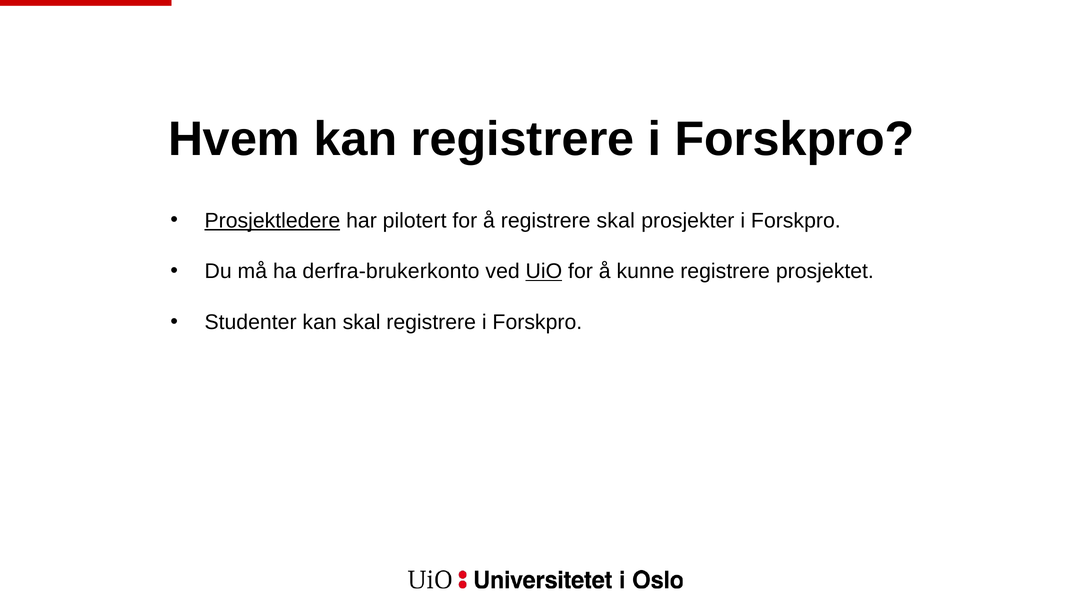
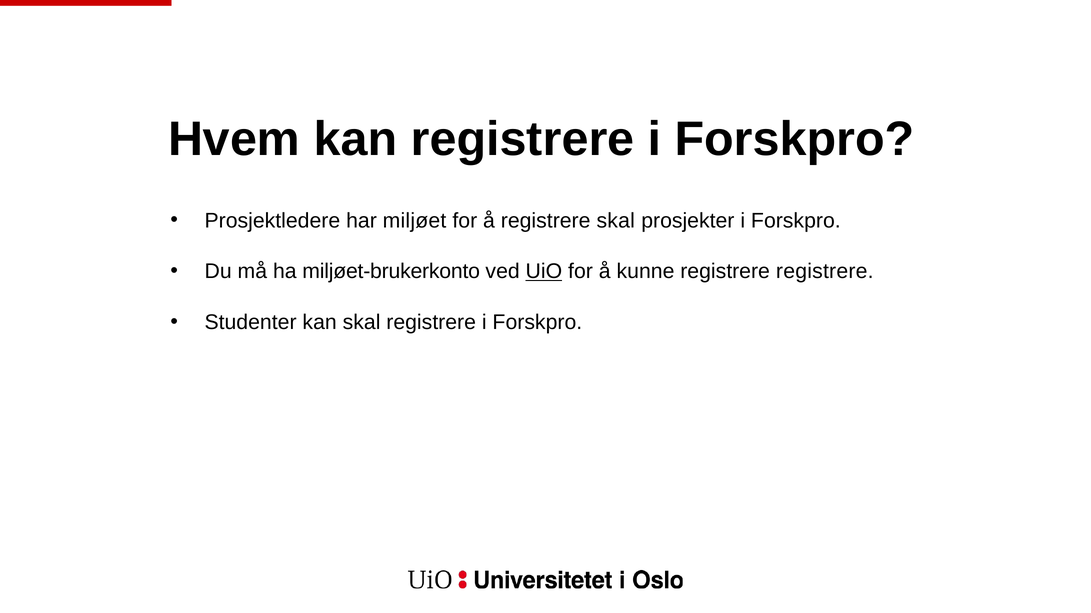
Prosjektledere underline: present -> none
pilotert: pilotert -> miljøet
derfra-brukerkonto: derfra-brukerkonto -> miljøet-brukerkonto
registrere prosjektet: prosjektet -> registrere
